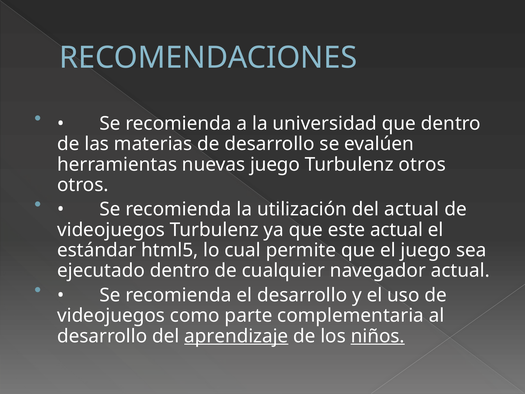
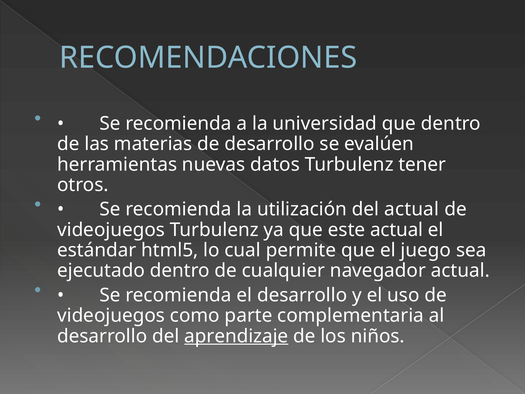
nuevas juego: juego -> datos
Turbulenz otros: otros -> tener
niños underline: present -> none
